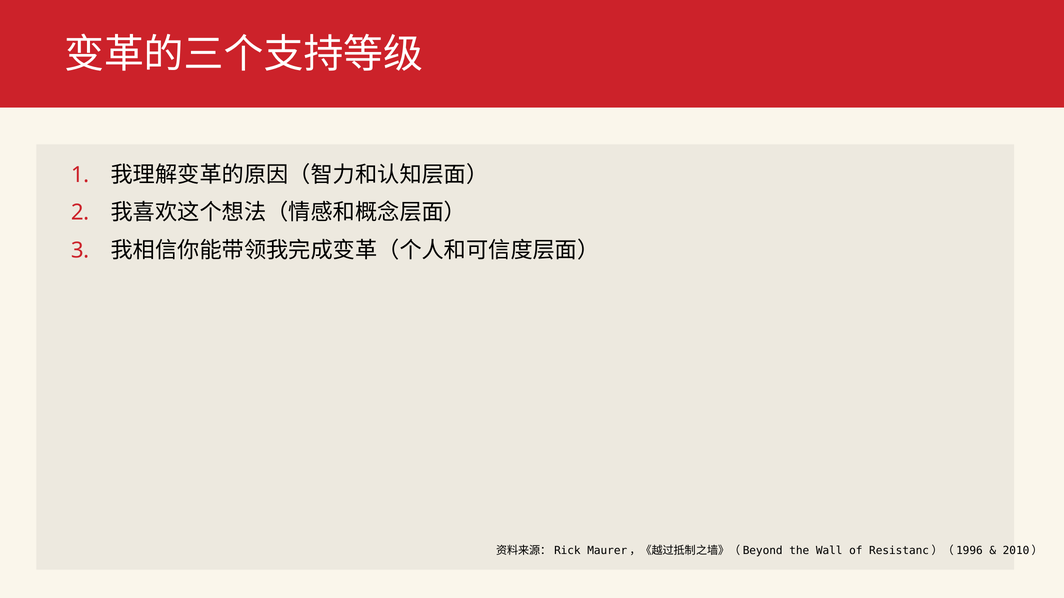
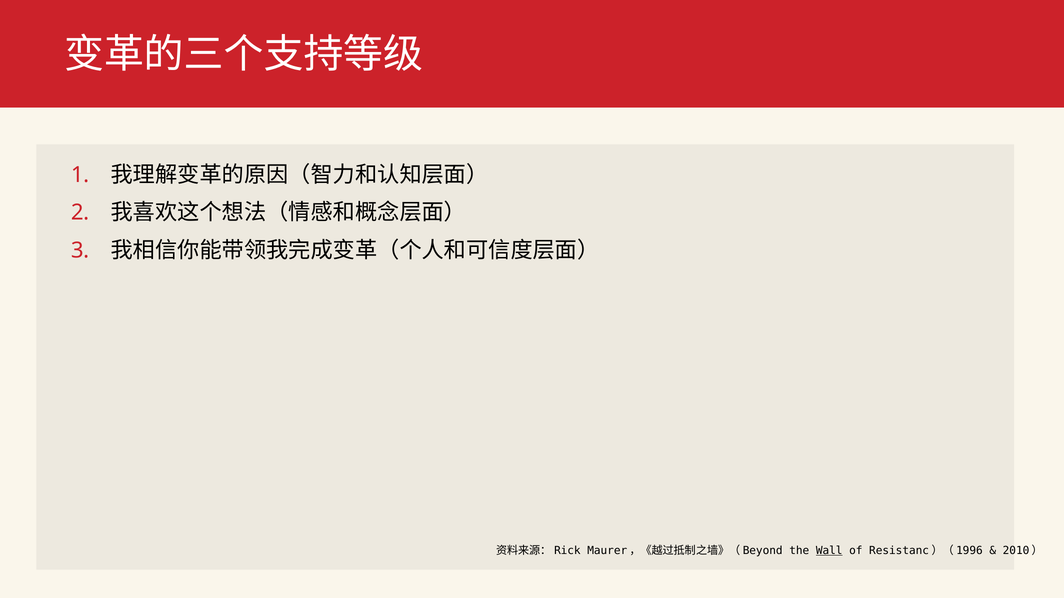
Wall underline: none -> present
